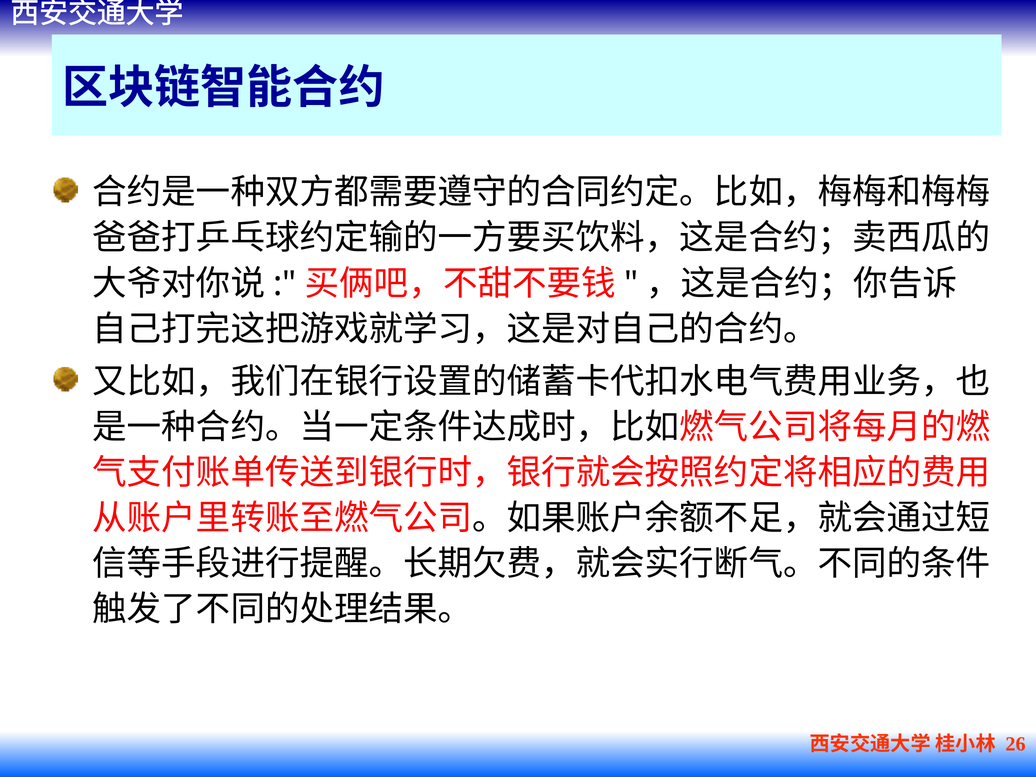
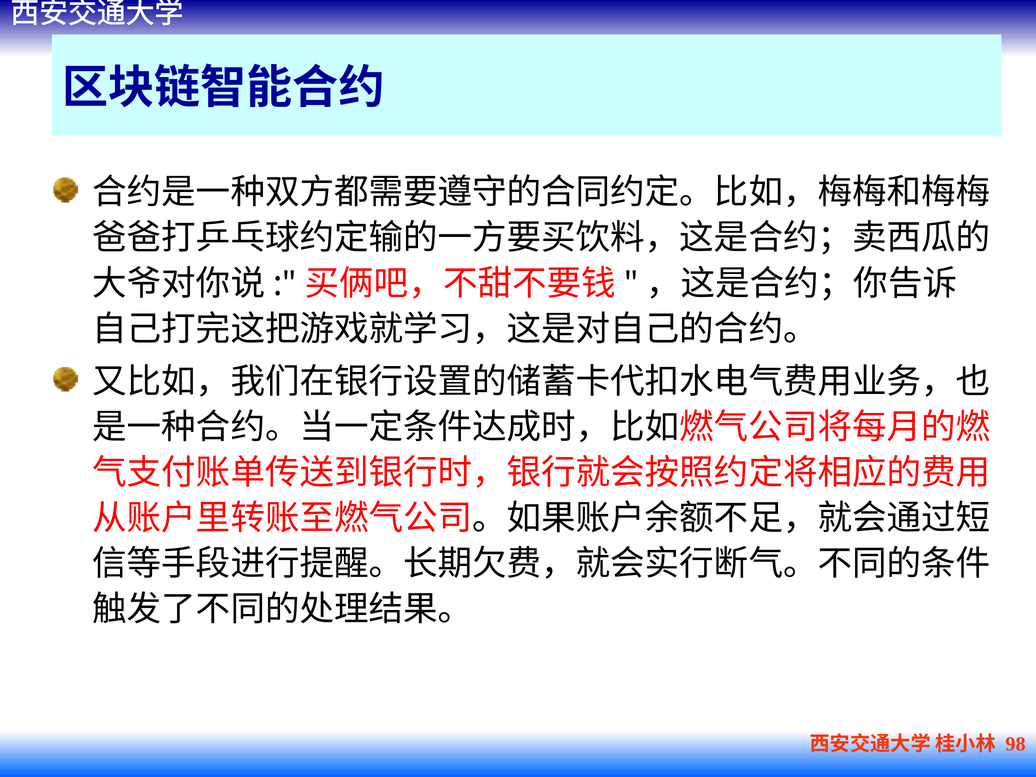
26: 26 -> 98
